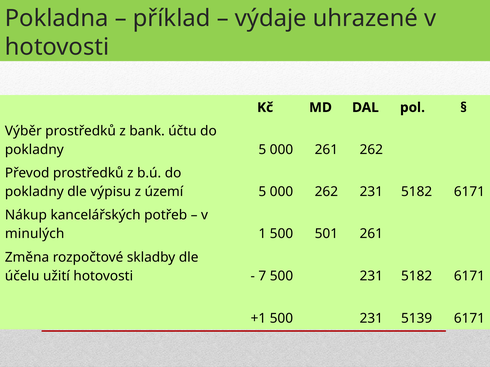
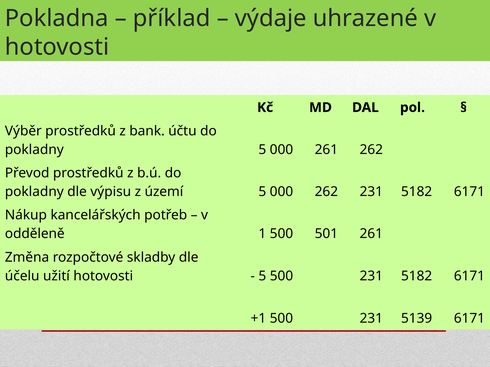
minulých: minulých -> odděleně
7 at (262, 276): 7 -> 5
